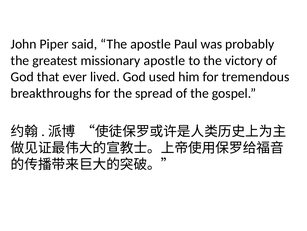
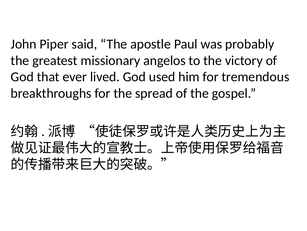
missionary apostle: apostle -> angelos
